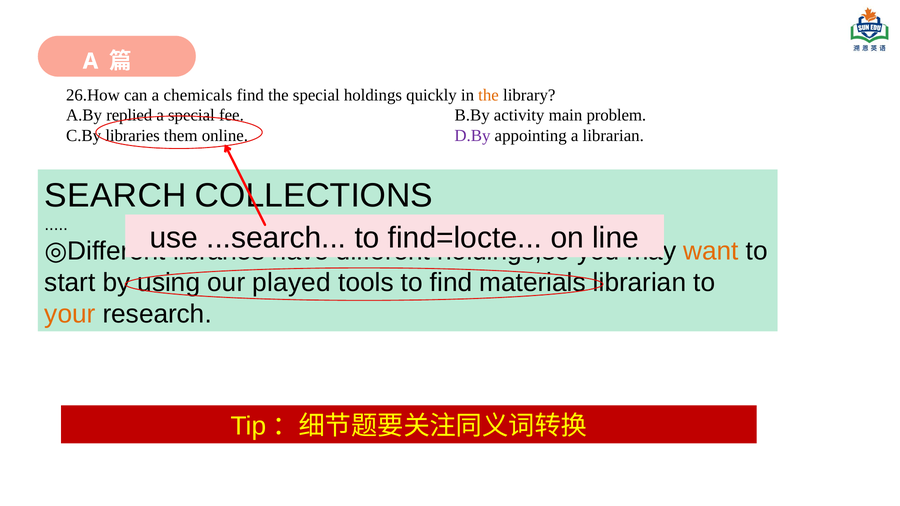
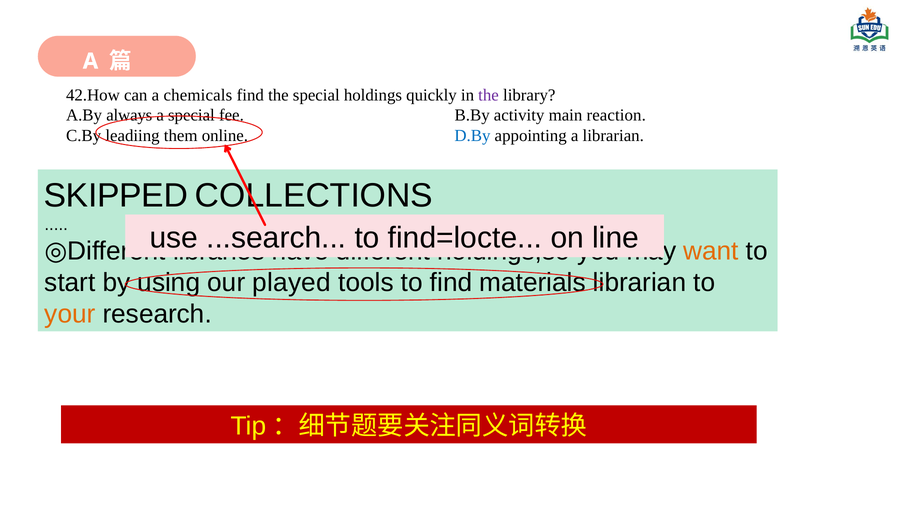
26.How: 26.How -> 42.How
the at (489, 95) colour: orange -> purple
replied: replied -> always
problem: problem -> reaction
C.By libraries: libraries -> leadiing
D.By colour: purple -> blue
SEARCH: SEARCH -> SKIPPED
